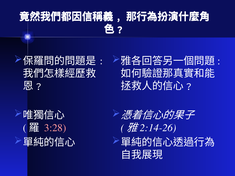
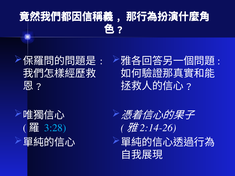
3:28 colour: pink -> light blue
